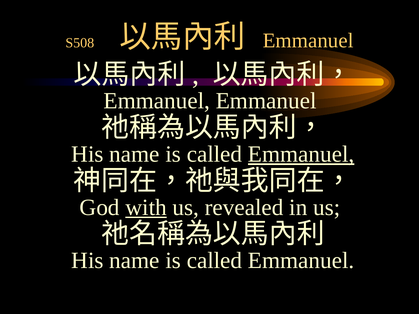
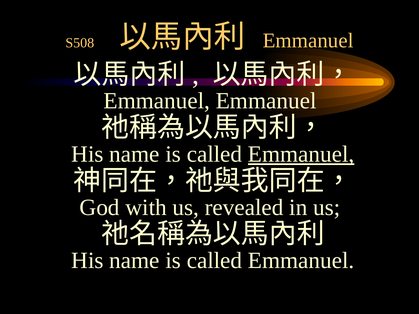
with underline: present -> none
